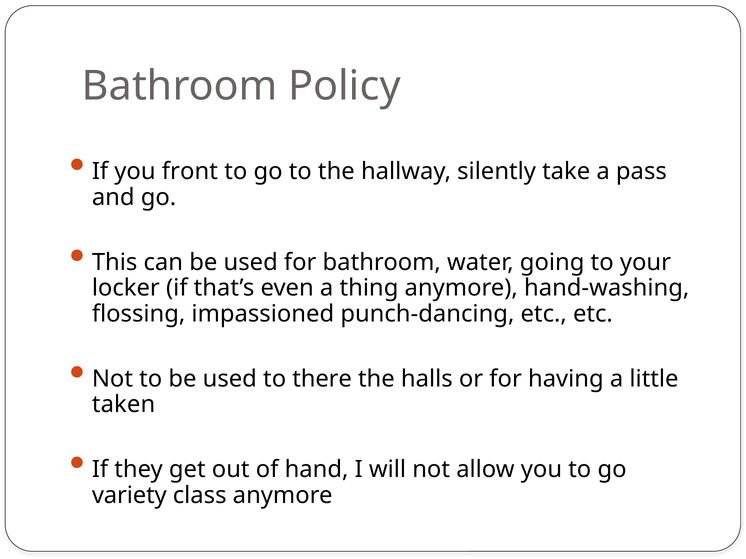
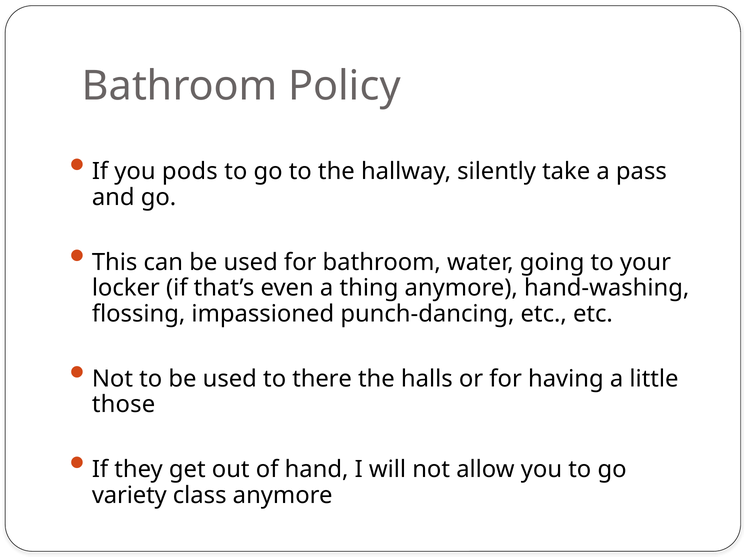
front: front -> pods
taken: taken -> those
